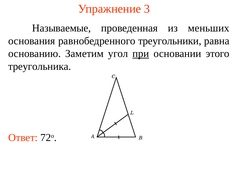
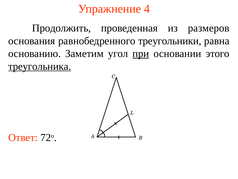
3: 3 -> 4
Называемые: Называемые -> Продолжить
меньших: меньших -> размеров
треугольника underline: none -> present
